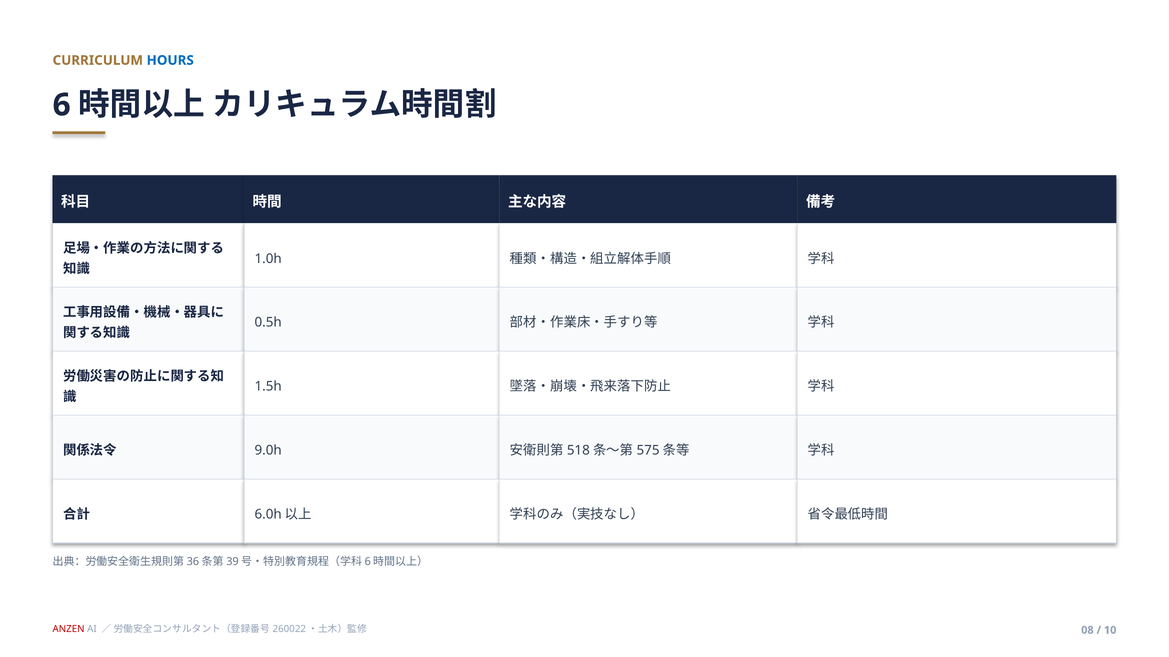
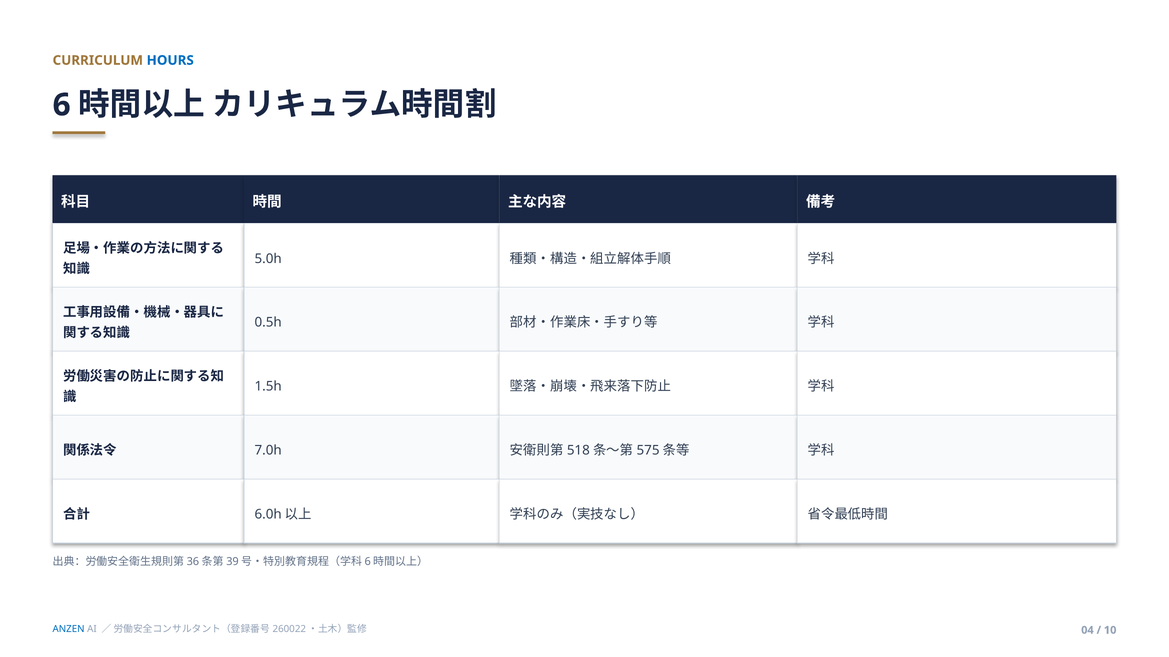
1.0h: 1.0h -> 5.0h
9.0h: 9.0h -> 7.0h
ANZEN colour: red -> blue
08: 08 -> 04
